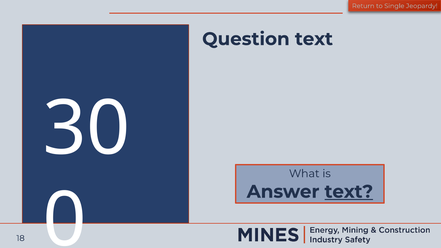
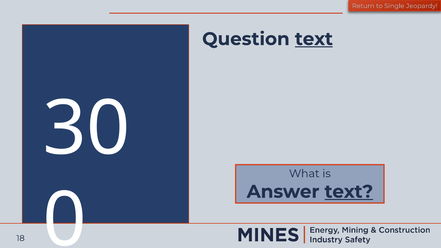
text at (314, 39) underline: none -> present
